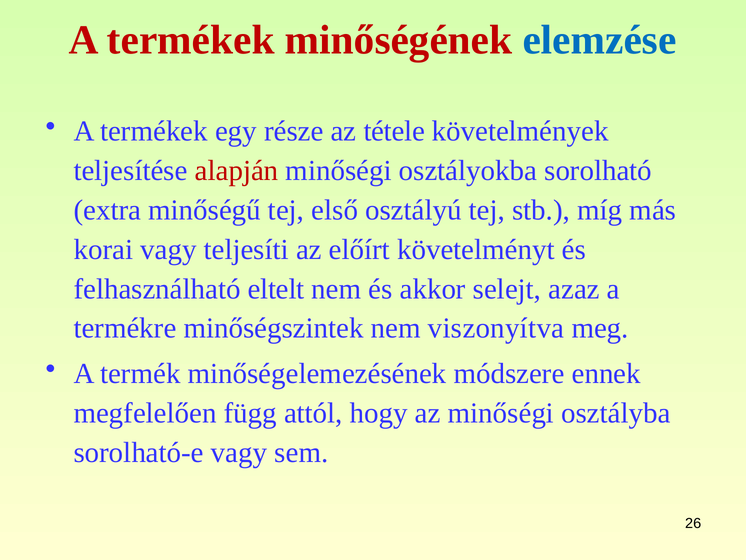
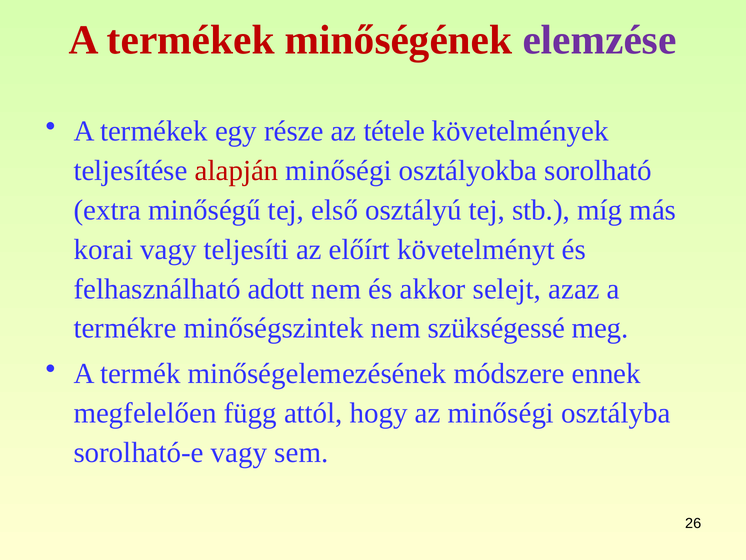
elemzése colour: blue -> purple
eltelt: eltelt -> adott
viszonyítva: viszonyítva -> szükségessé
